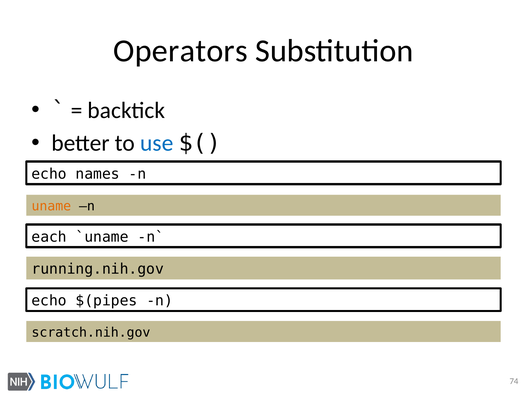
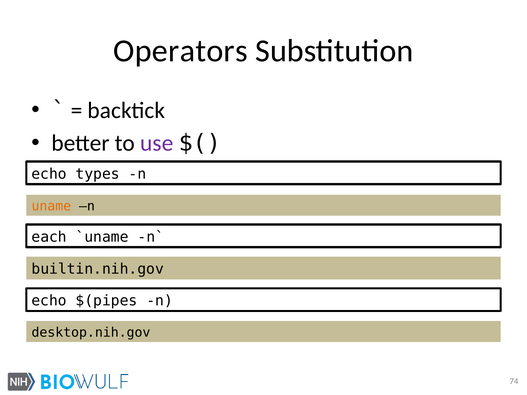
use colour: blue -> purple
names: names -> types
running.nih.gov: running.nih.gov -> builtin.nih.gov
scratch.nih.gov: scratch.nih.gov -> desktop.nih.gov
